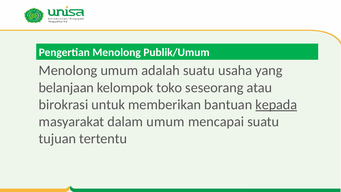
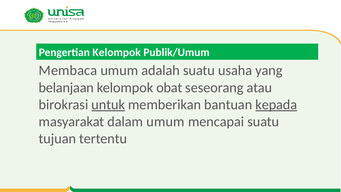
Pengertian Menolong: Menolong -> Kelompok
Menolong at (68, 70): Menolong -> Membaca
toko: toko -> obat
untuk underline: none -> present
